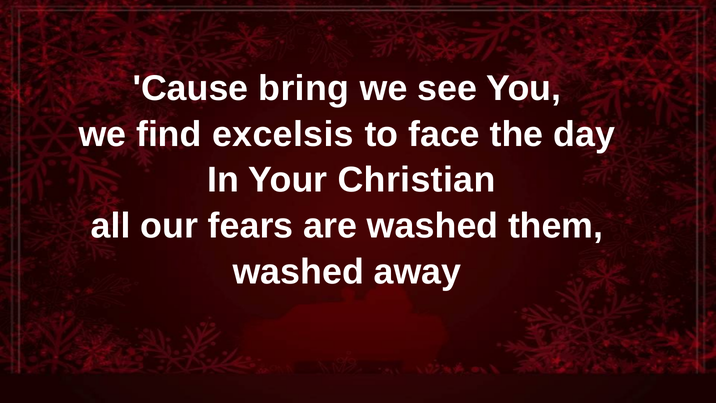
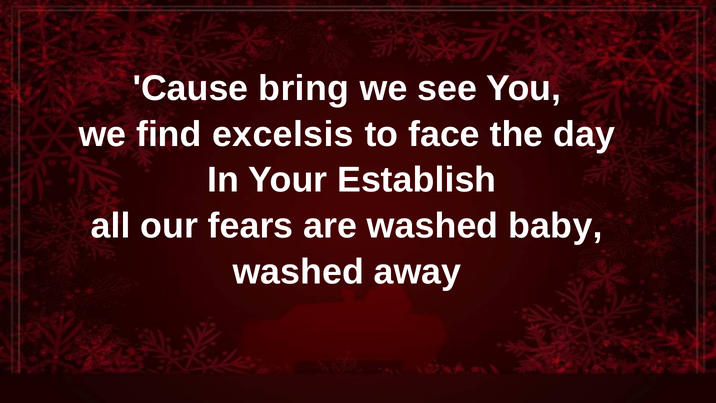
Christian: Christian -> Establish
them: them -> baby
